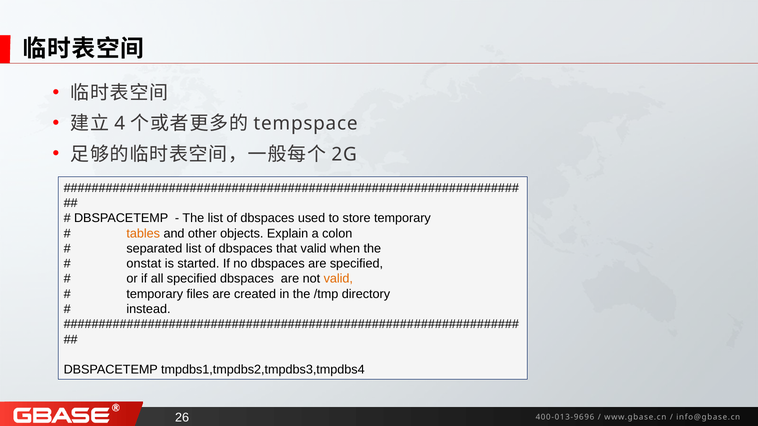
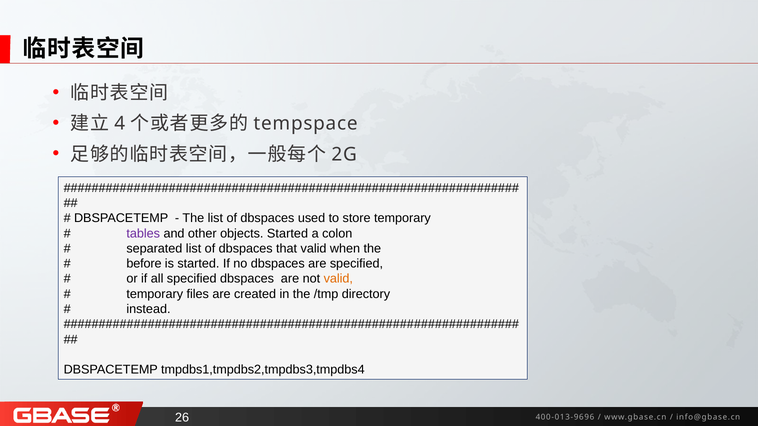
tables colour: orange -> purple
objects Explain: Explain -> Started
onstat: onstat -> before
